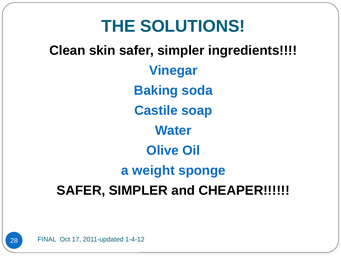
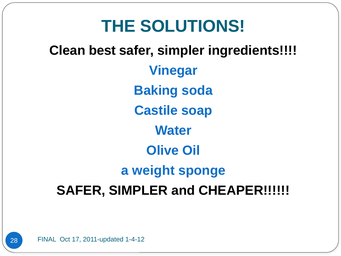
skin: skin -> best
